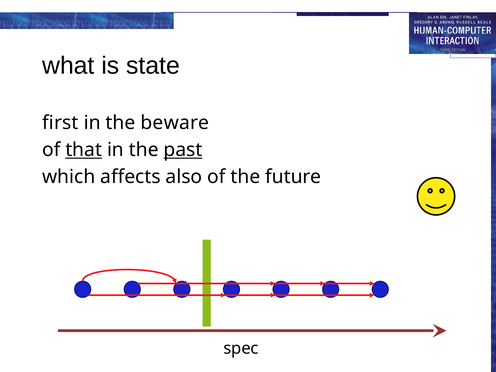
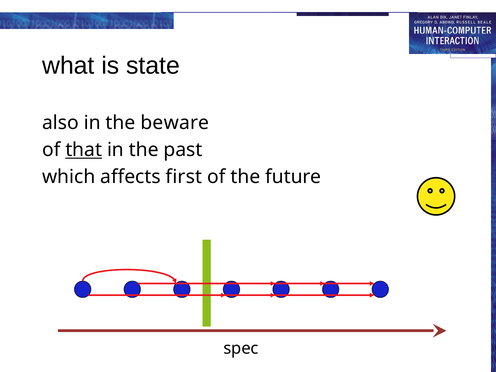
first: first -> also
past underline: present -> none
also: also -> first
